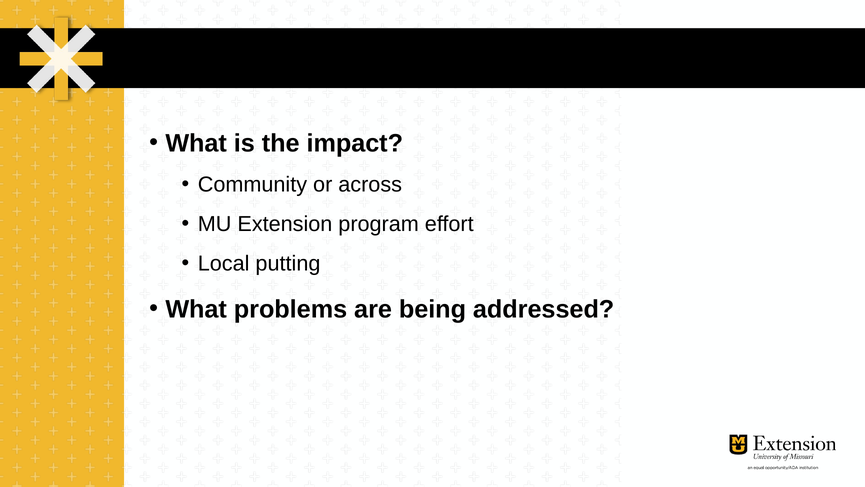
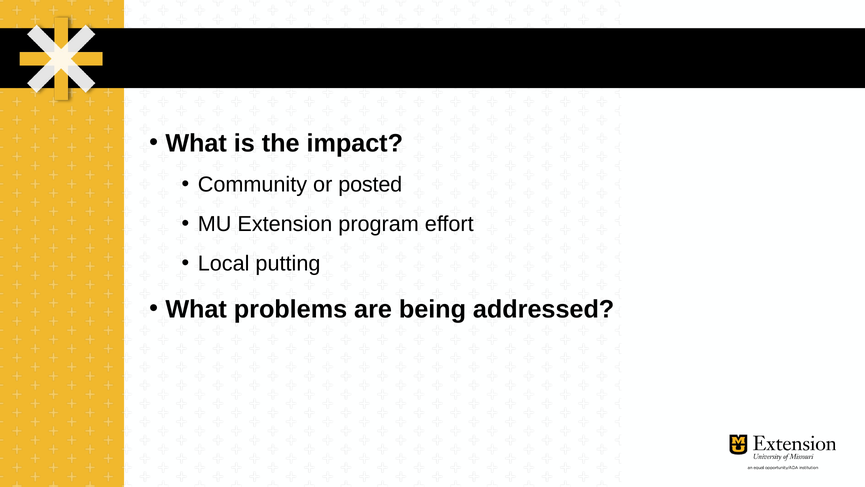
across: across -> posted
